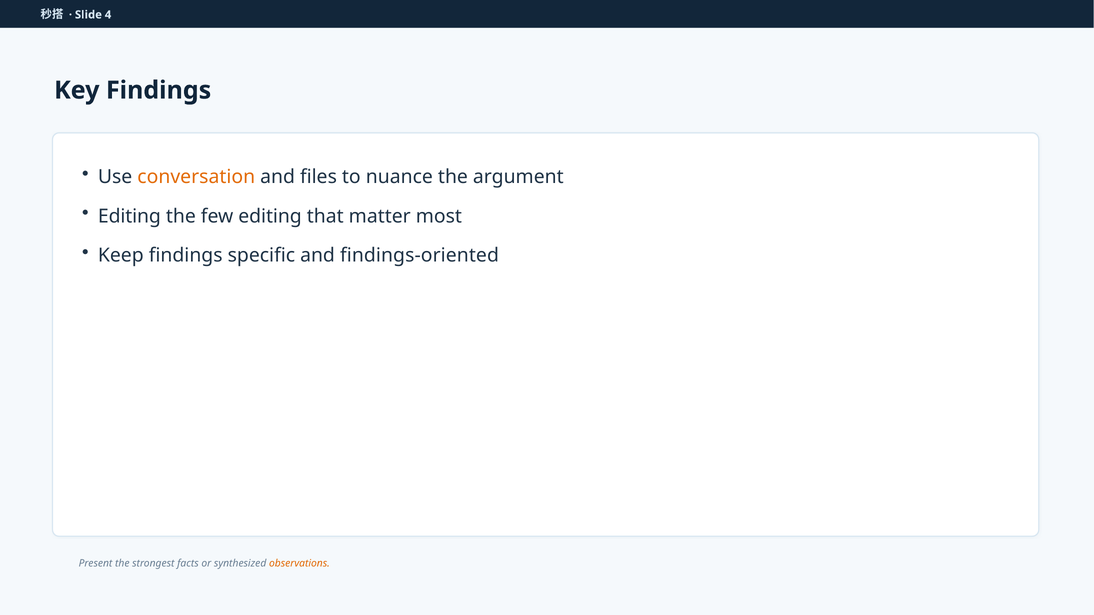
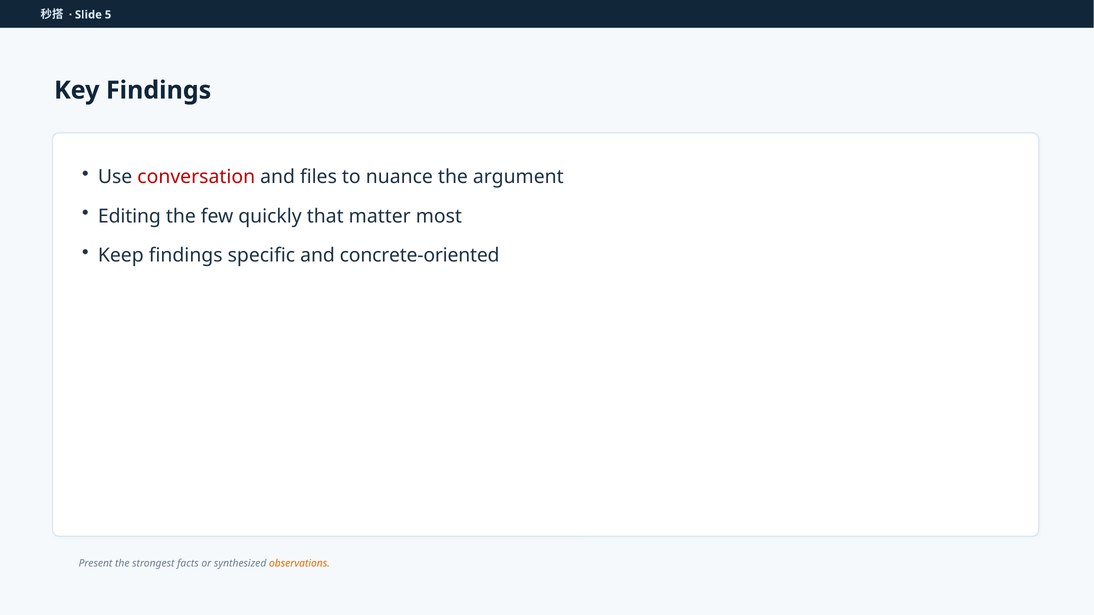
4: 4 -> 5
conversation colour: orange -> red
few editing: editing -> quickly
findings-oriented: findings-oriented -> concrete-oriented
